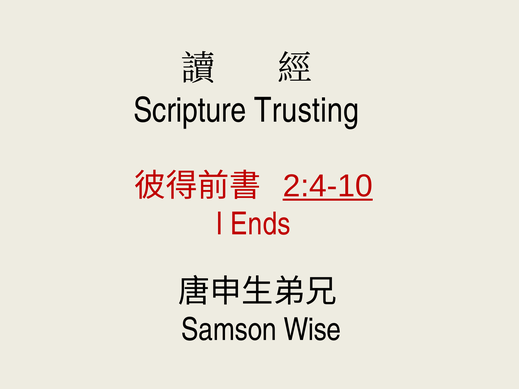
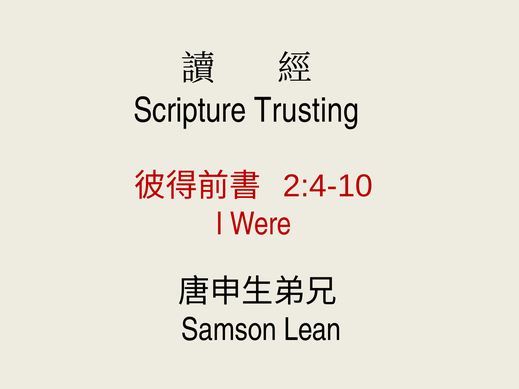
2:4-10 underline: present -> none
Ends: Ends -> Were
Wise: Wise -> Lean
